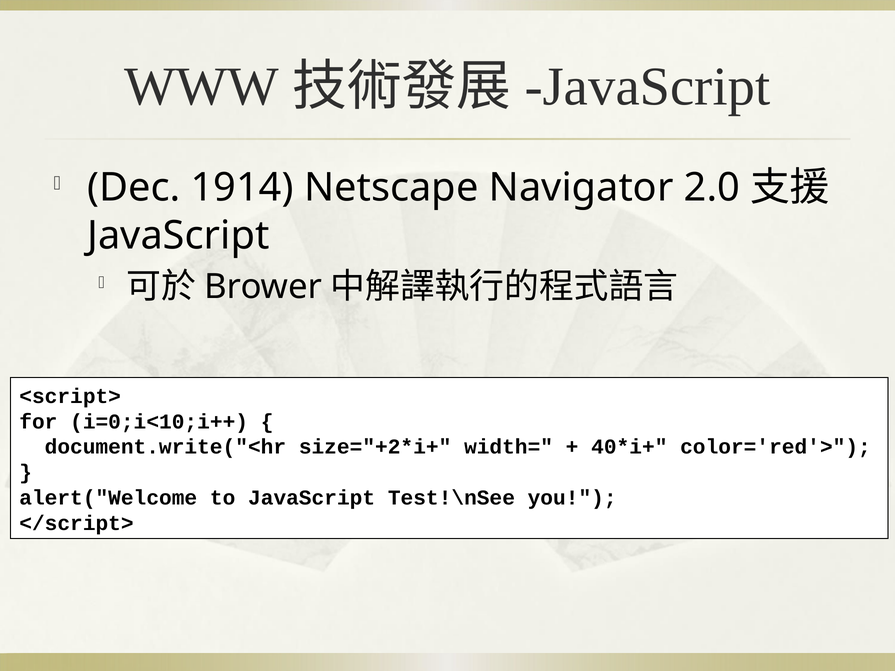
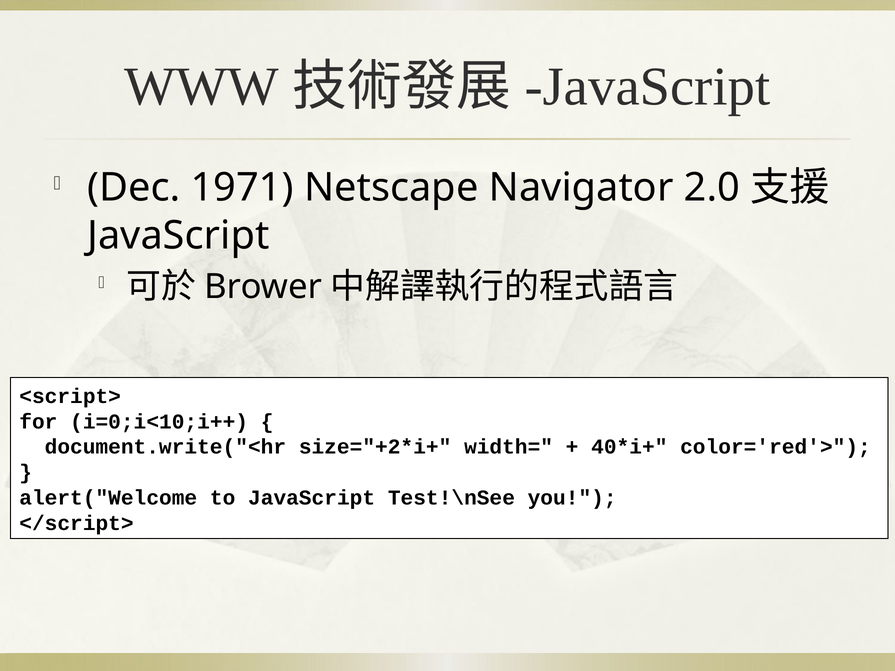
1914: 1914 -> 1971
